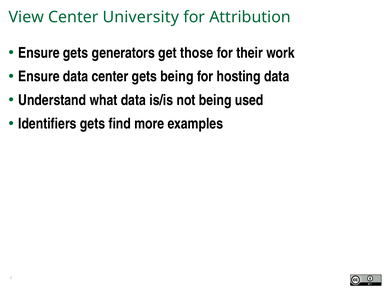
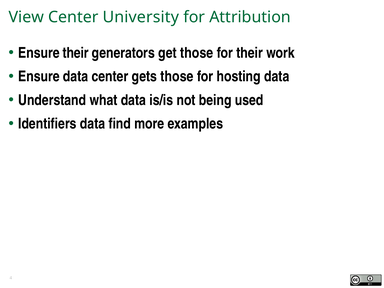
Ensure gets: gets -> their
gets being: being -> those
Identifiers gets: gets -> data
